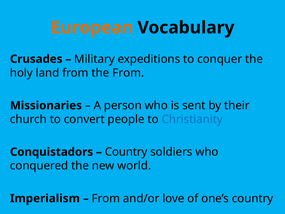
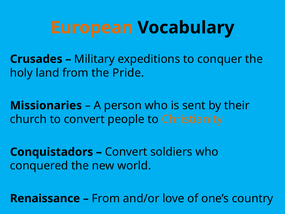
the From: From -> Pride
Christianity colour: blue -> orange
Country at (126, 152): Country -> Convert
Imperialism: Imperialism -> Renaissance
